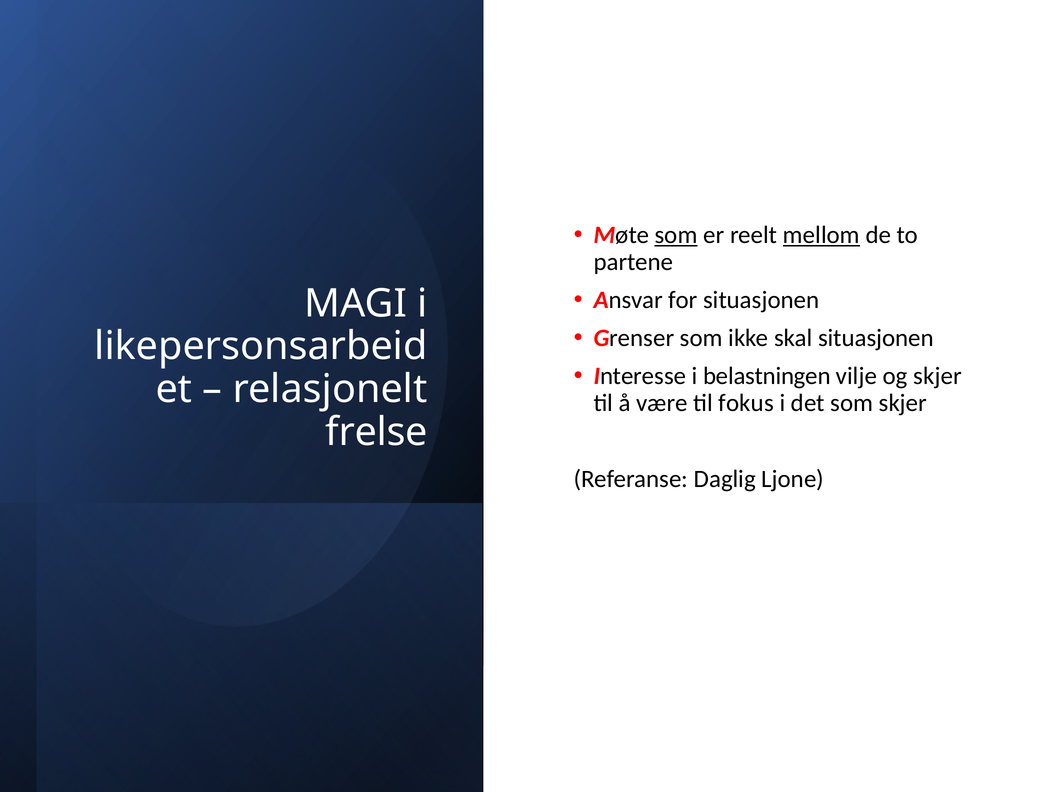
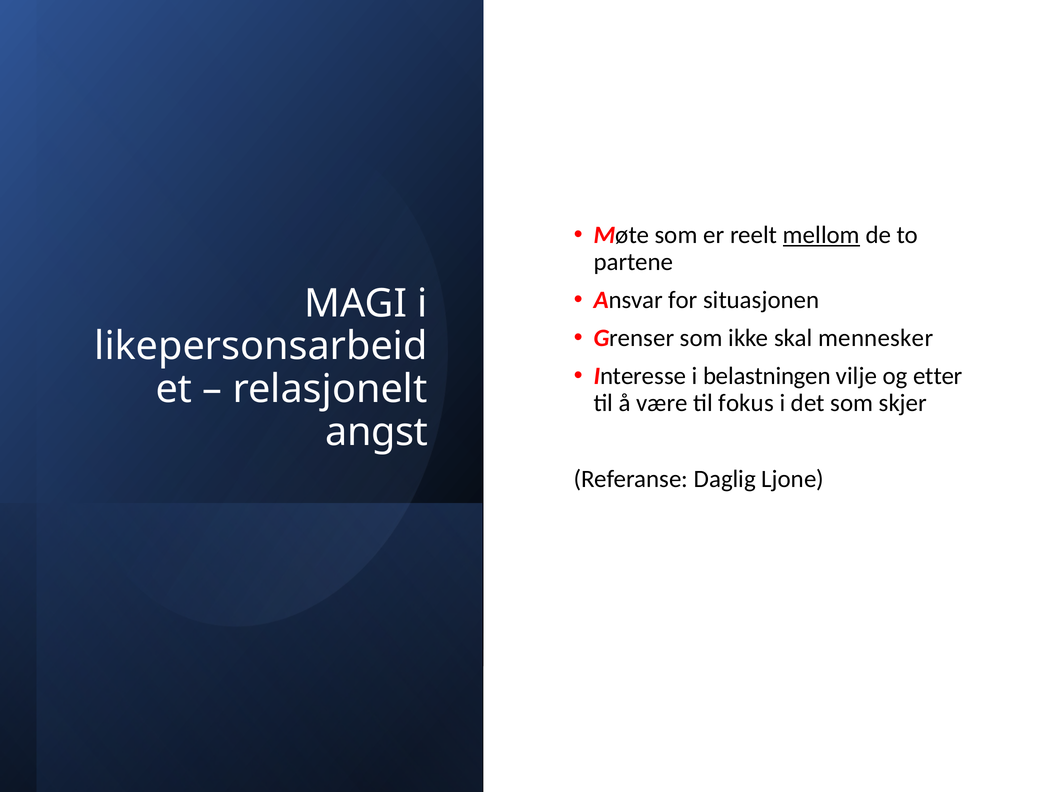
som at (676, 235) underline: present -> none
skal situasjonen: situasjonen -> mennesker
og skjer: skjer -> etter
frelse: frelse -> angst
